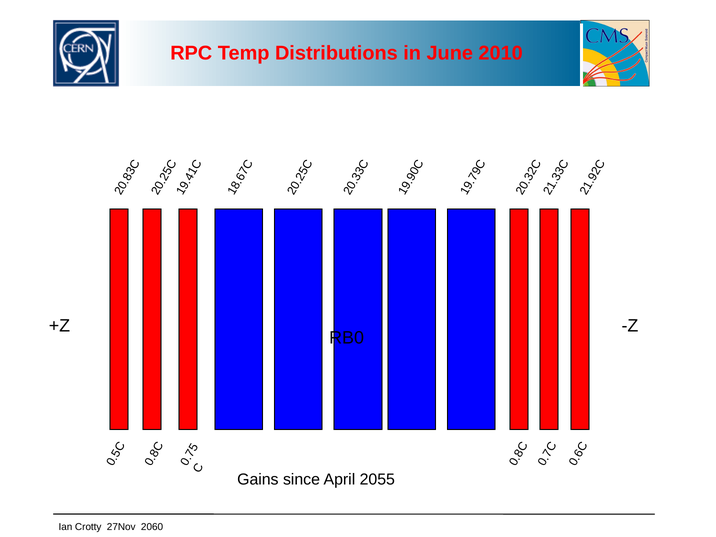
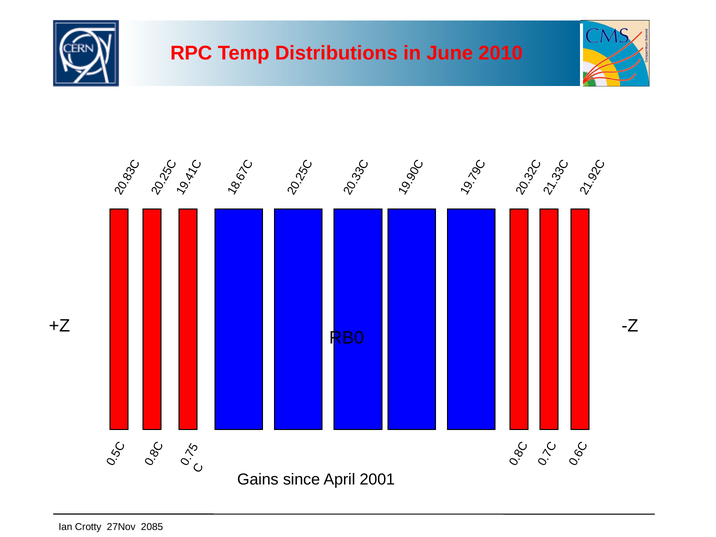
2055: 2055 -> 2001
2060: 2060 -> 2085
